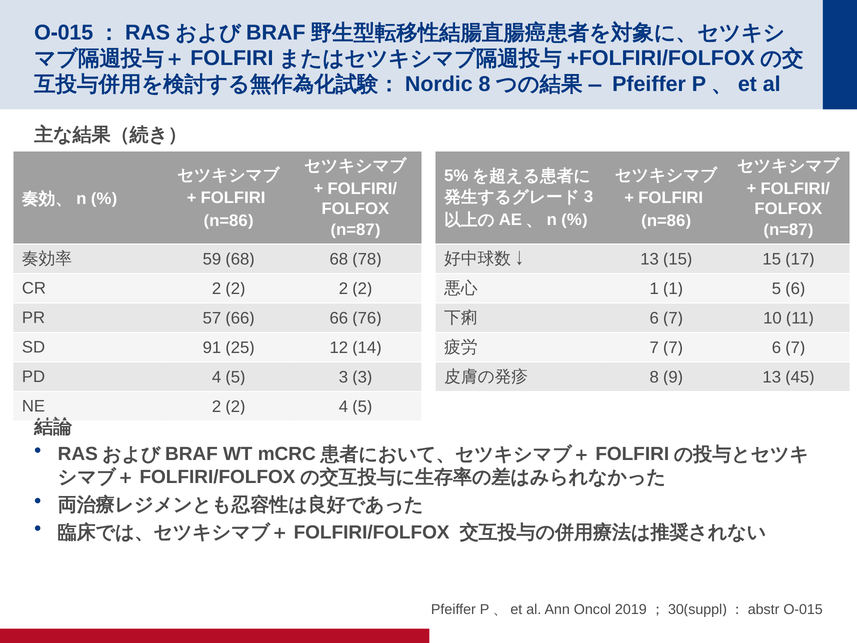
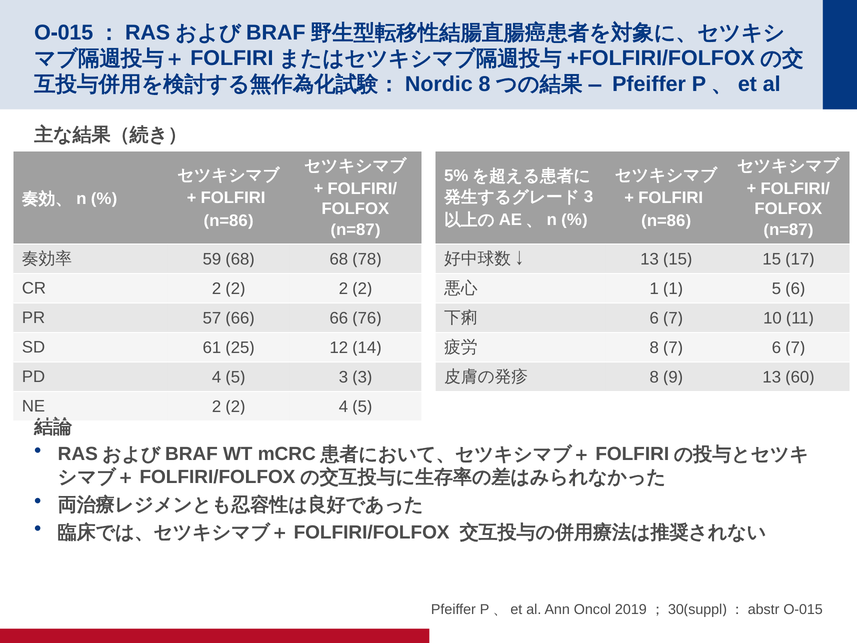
91: 91 -> 61
7 at (654, 348): 7 -> 8
45: 45 -> 60
